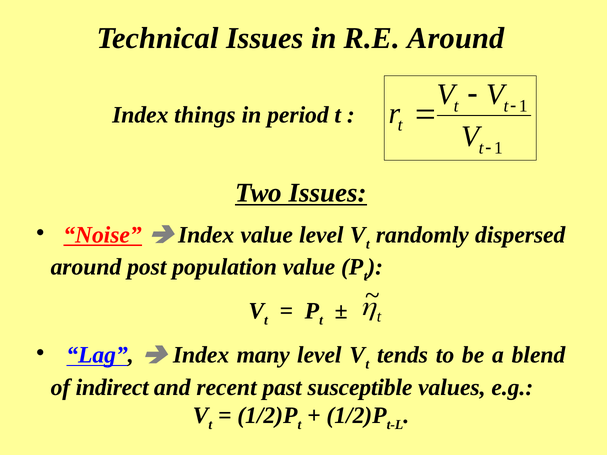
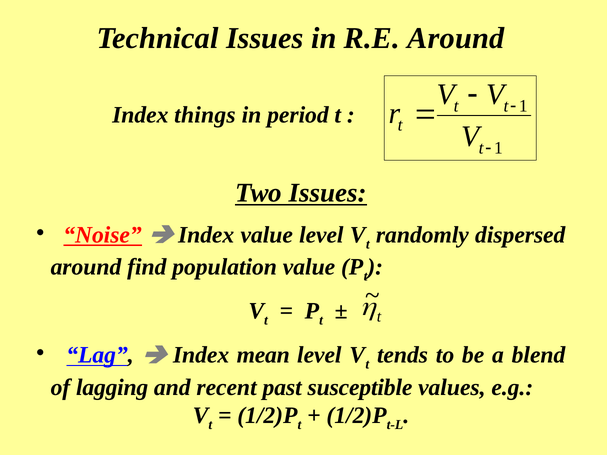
post: post -> find
many: many -> mean
indirect: indirect -> lagging
